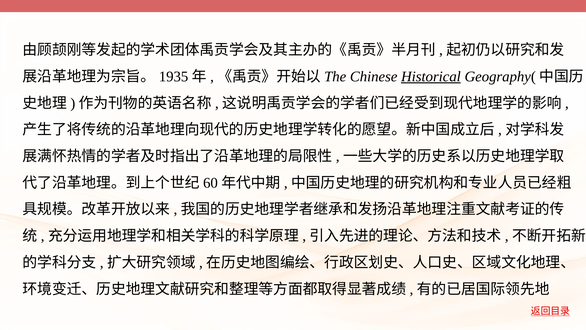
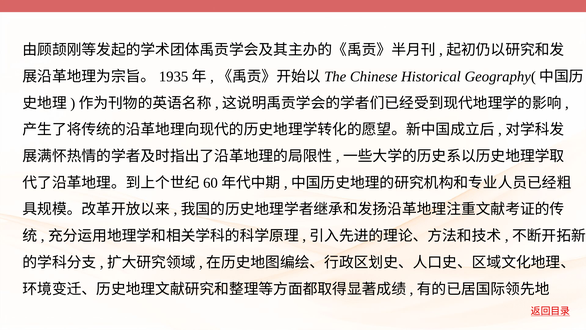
Historical underline: present -> none
